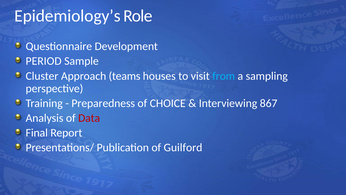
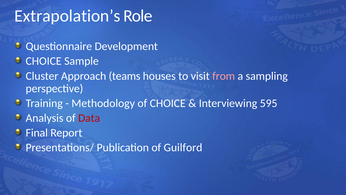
Epidemiology’s: Epidemiology’s -> Extrapolation’s
PERIOD at (44, 61): PERIOD -> CHOICE
from colour: light blue -> pink
Preparedness: Preparedness -> Methodology
867: 867 -> 595
